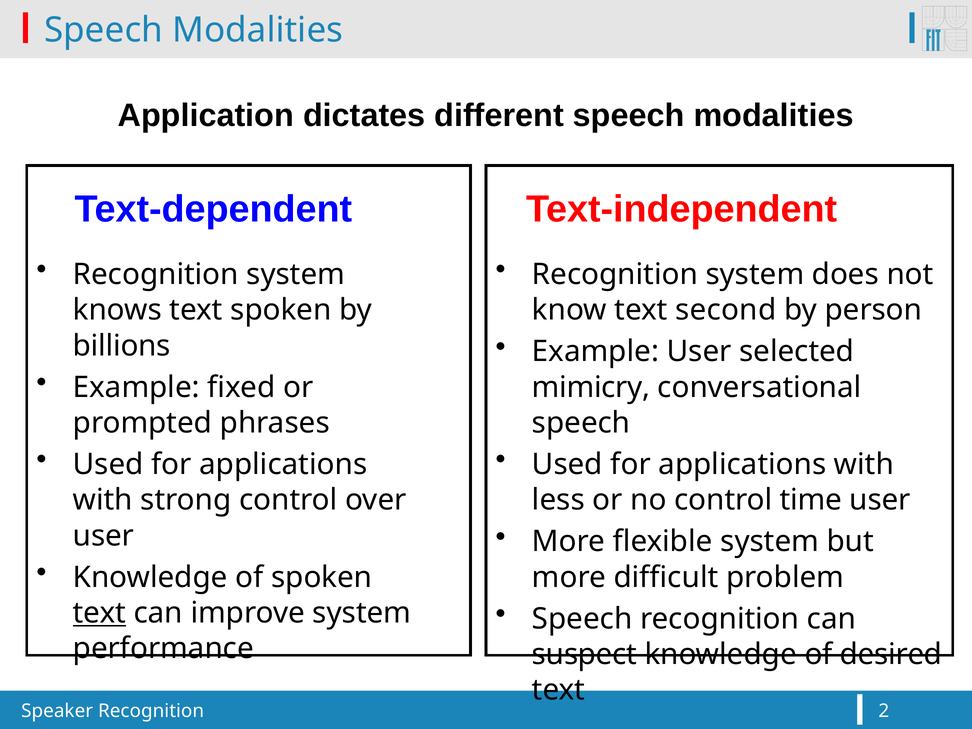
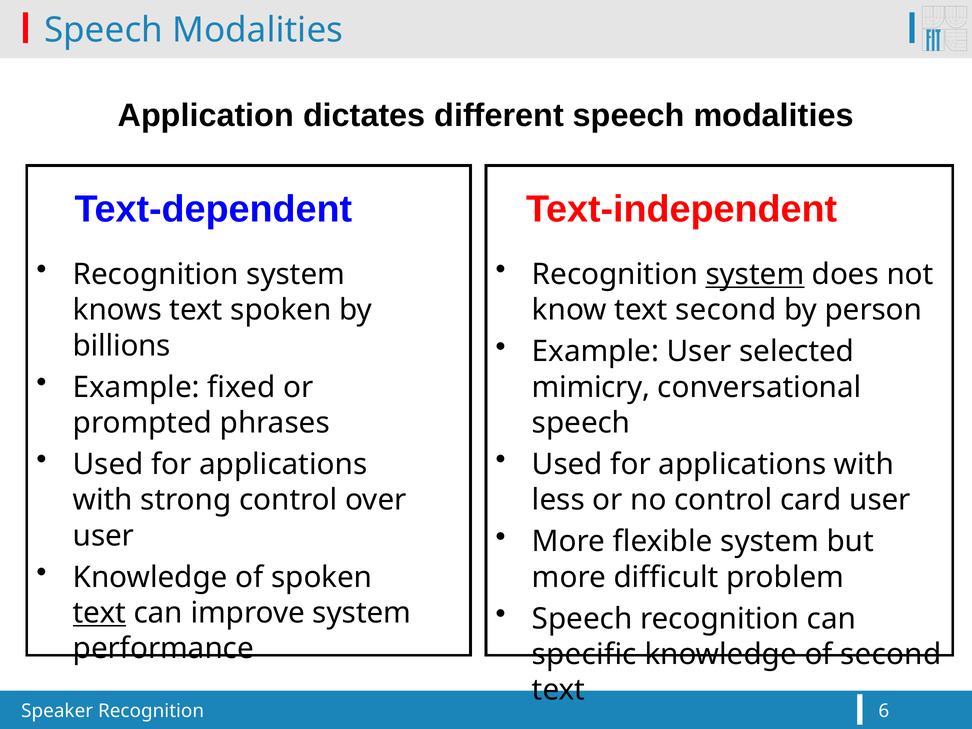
system at (755, 274) underline: none -> present
time: time -> card
suspect: suspect -> specific
of desired: desired -> second
2: 2 -> 6
